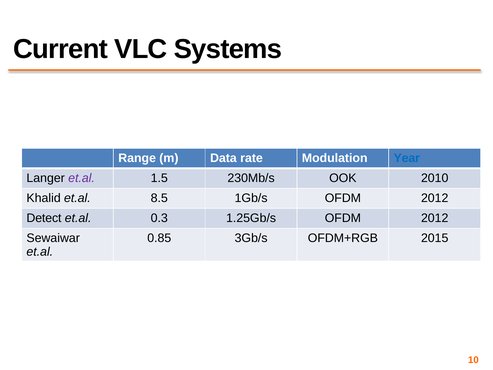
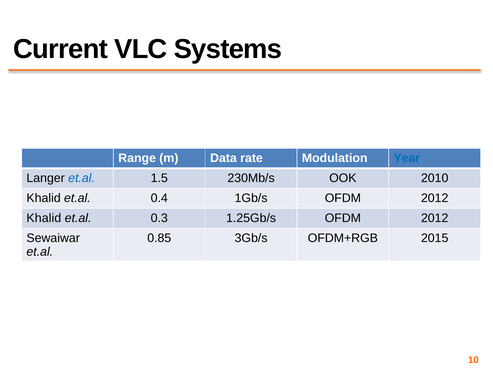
et.al at (82, 178) colour: purple -> blue
8.5: 8.5 -> 0.4
Detect at (44, 218): Detect -> Khalid
